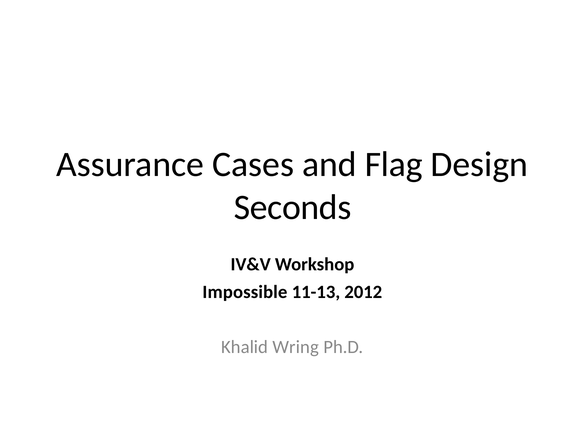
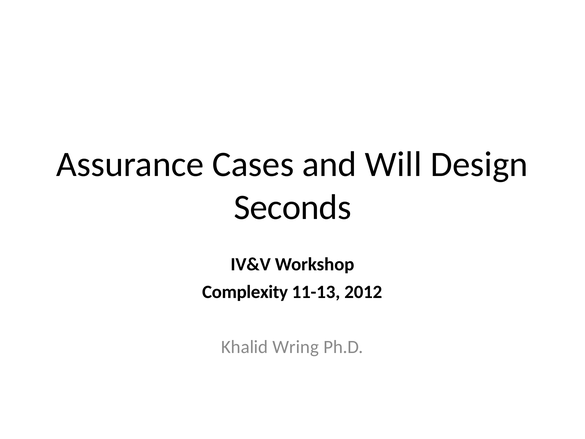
Flag: Flag -> Will
Impossible: Impossible -> Complexity
